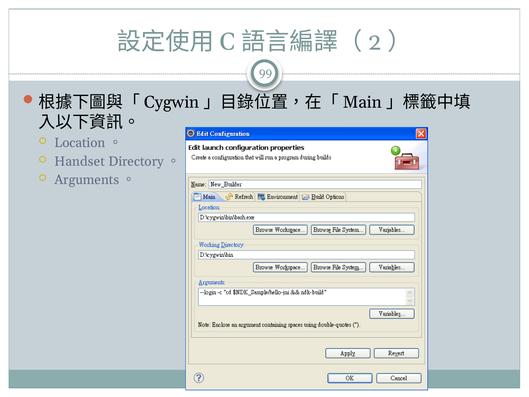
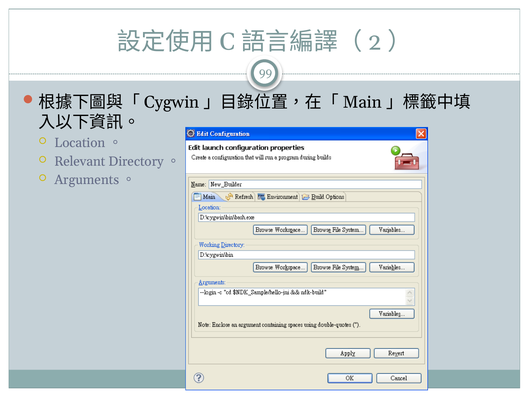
Handset: Handset -> Relevant
